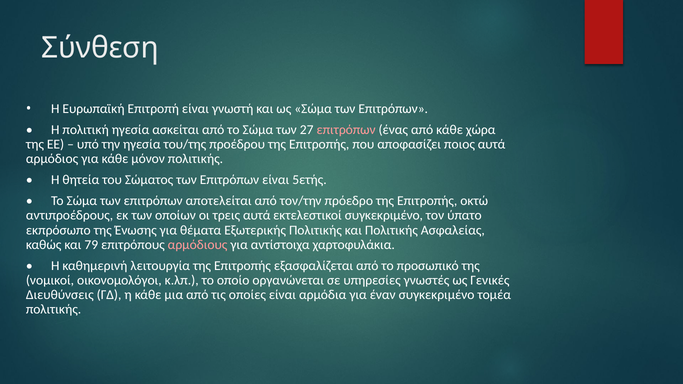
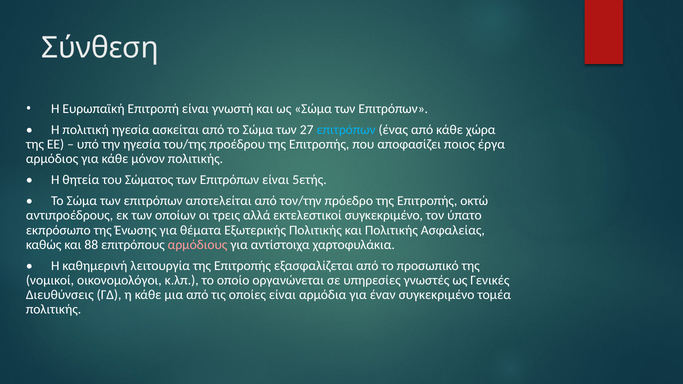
επιτρόπων at (346, 130) colour: pink -> light blue
ποιος αυτά: αυτά -> έργα
τρεις αυτά: αυτά -> αλλά
79: 79 -> 88
